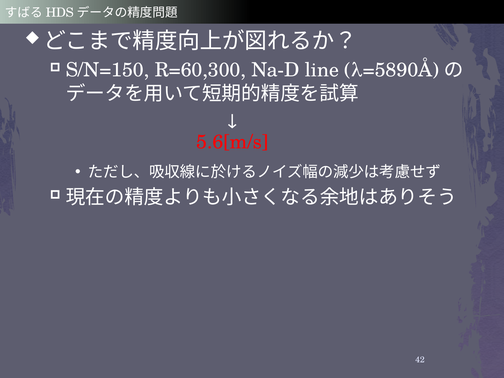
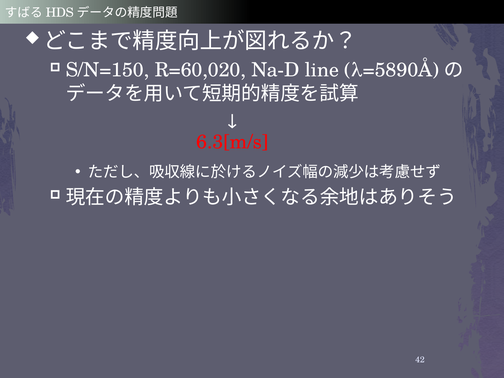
R=60,300: R=60,300 -> R=60,020
5.6[m/s: 5.6[m/s -> 6.3[m/s
